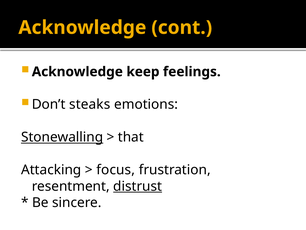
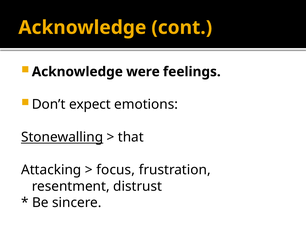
keep: keep -> were
steaks: steaks -> expect
distrust underline: present -> none
